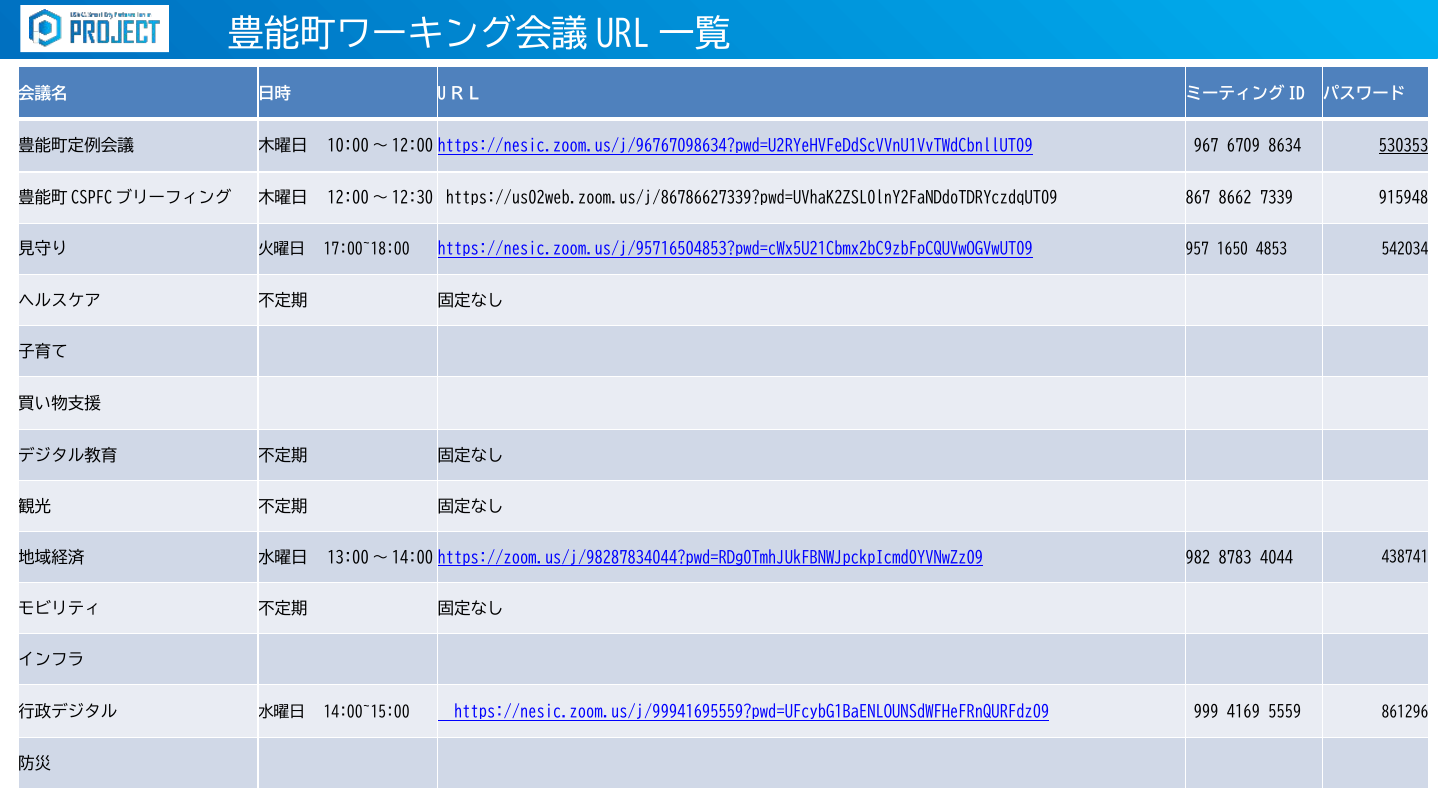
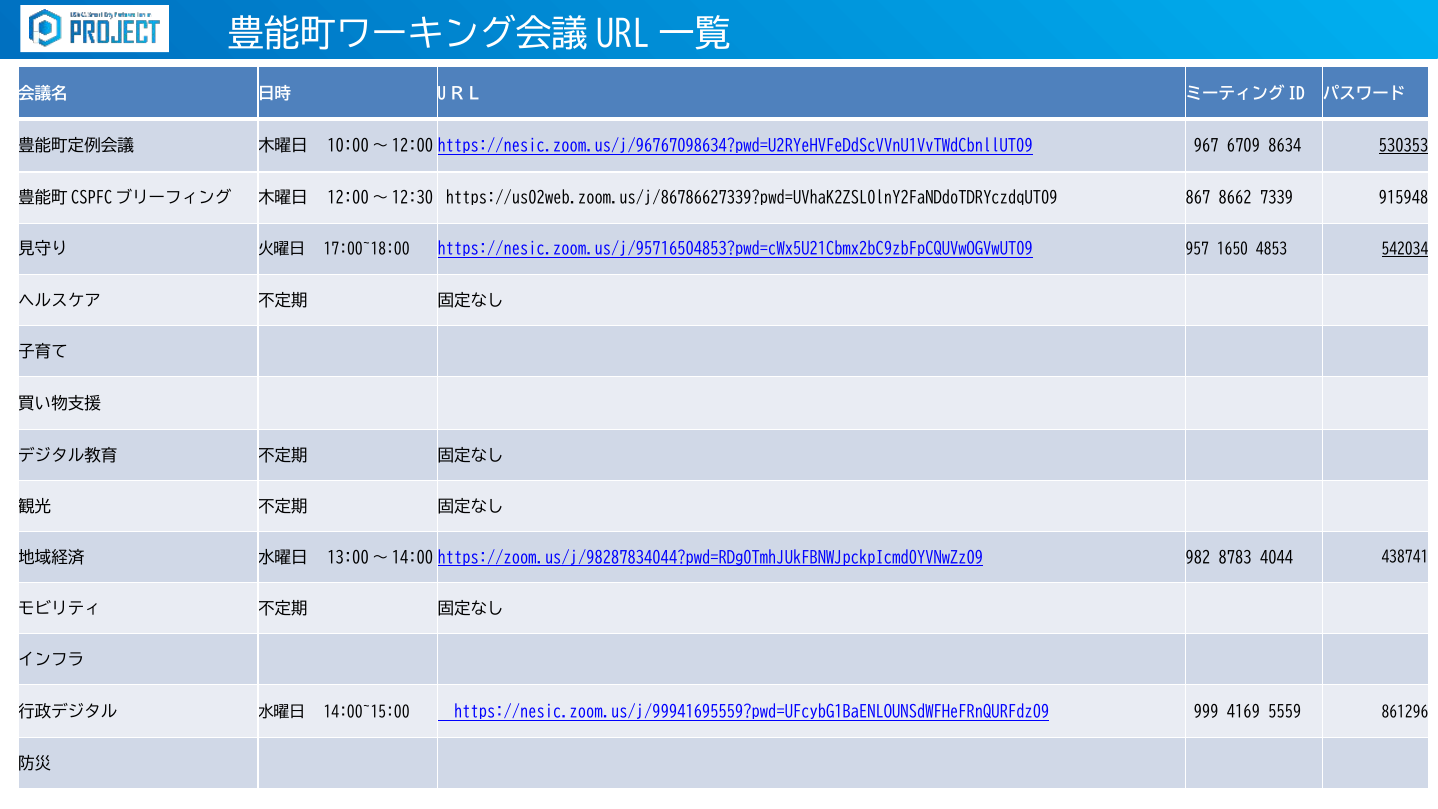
542034 underline: none -> present
